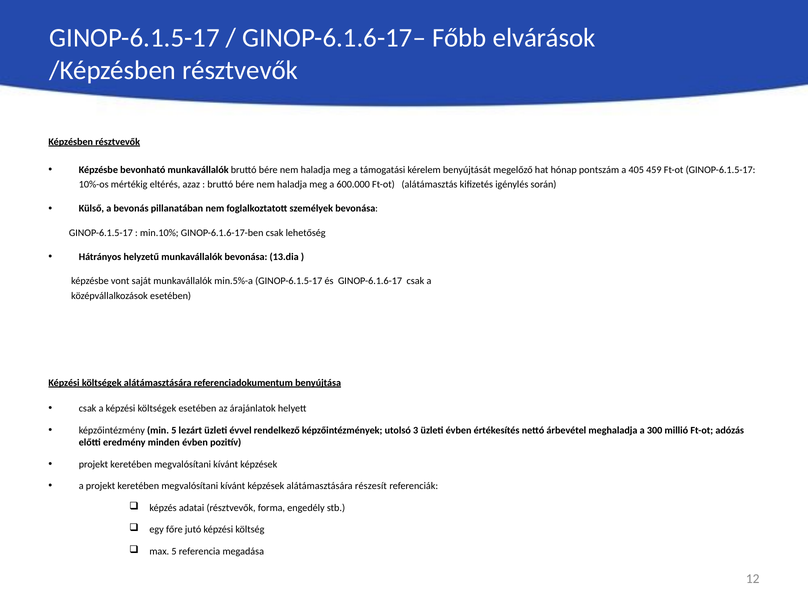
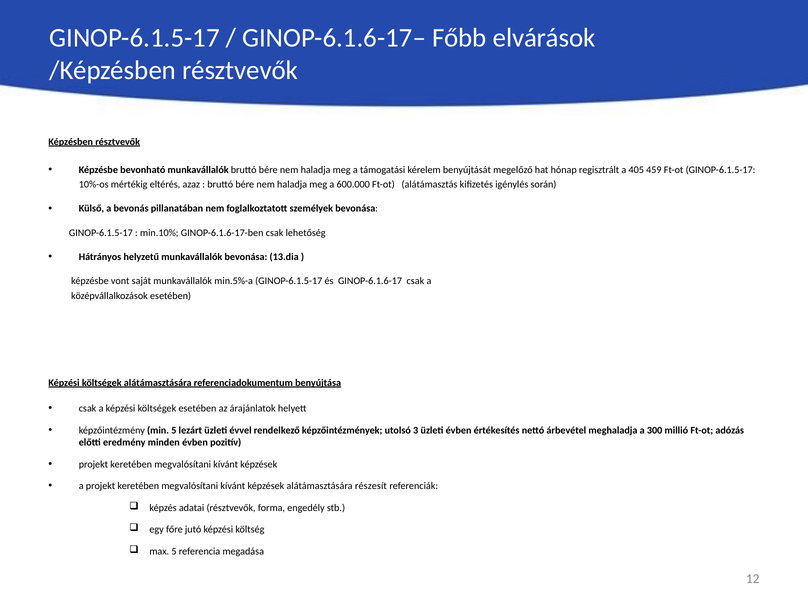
pontszám: pontszám -> regisztrált
